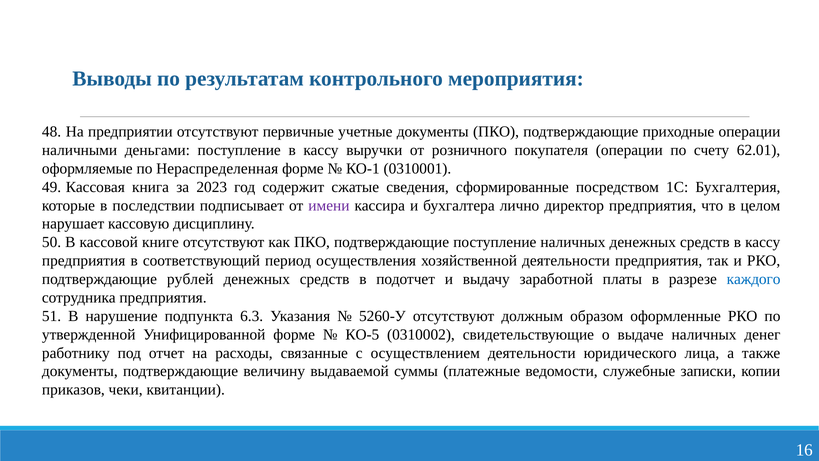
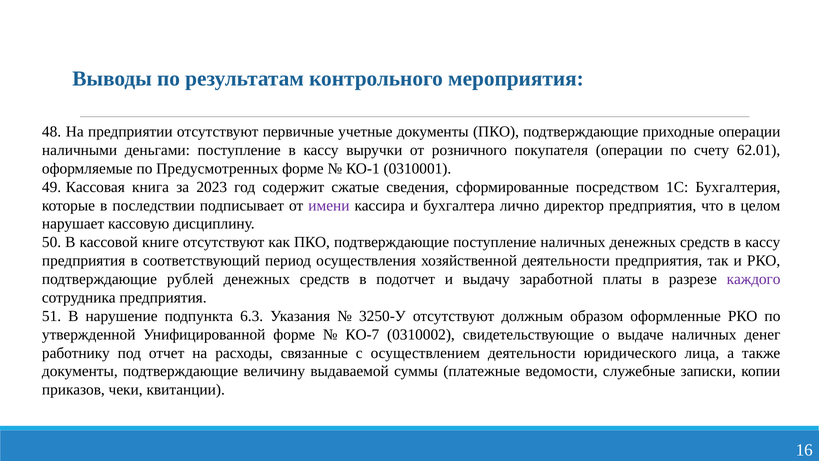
Нераспределенная: Нераспределенная -> Предусмотренных
каждого colour: blue -> purple
5260-У: 5260-У -> 3250-У
КО-5: КО-5 -> КО-7
